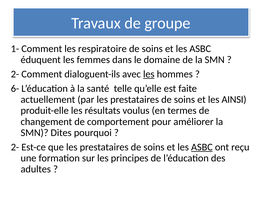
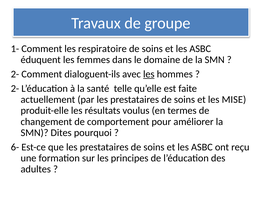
6- at (15, 88): 6- -> 2-
AINSI: AINSI -> MISE
2- at (15, 147): 2- -> 6-
ASBC at (202, 147) underline: present -> none
